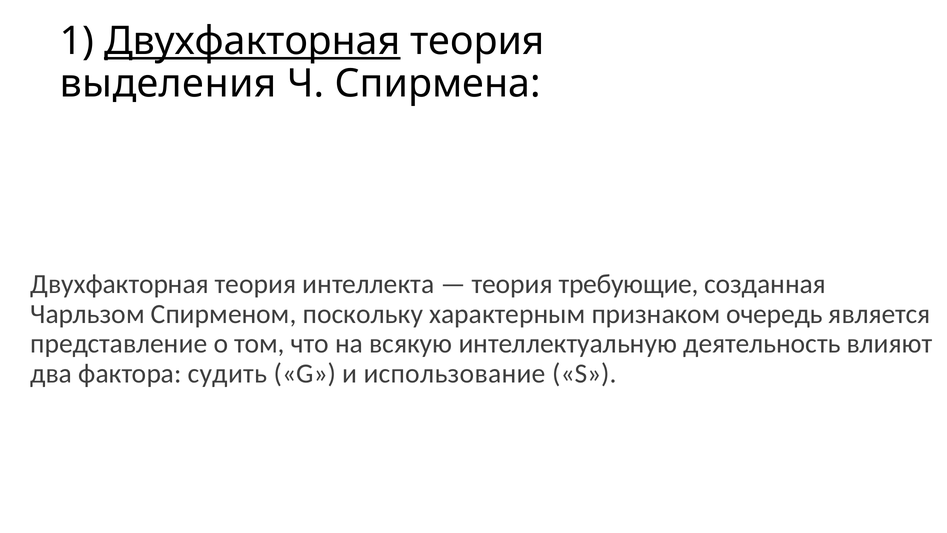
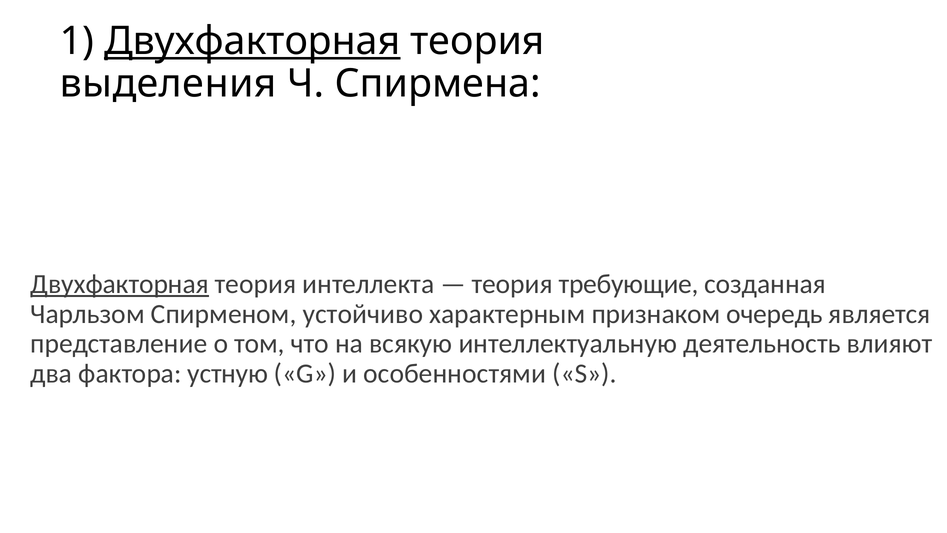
Двухфакторная at (120, 284) underline: none -> present
поскольку: поскольку -> устойчиво
судить: судить -> устную
использование: использование -> особенностями
